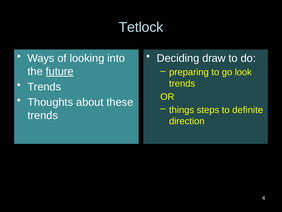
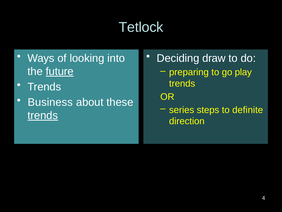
look: look -> play
Thoughts: Thoughts -> Business
things: things -> series
trends at (43, 115) underline: none -> present
